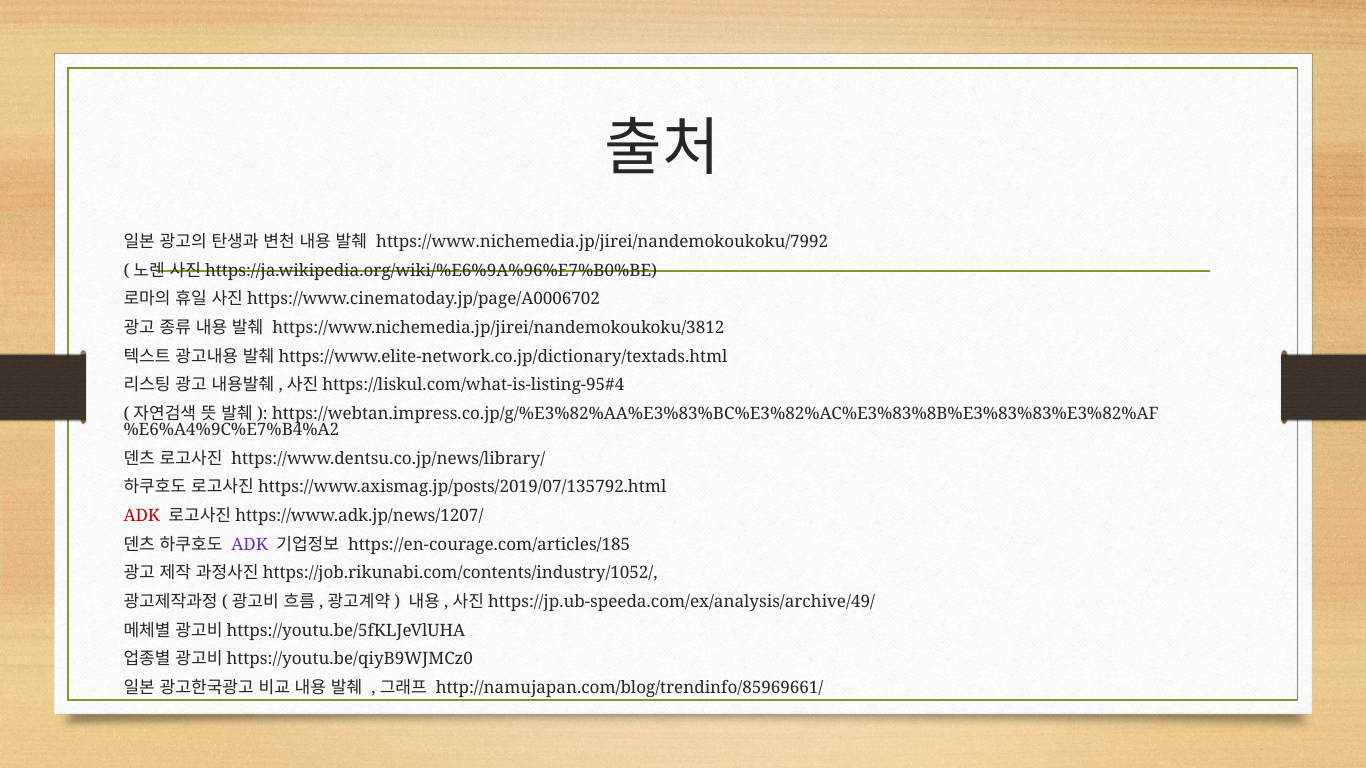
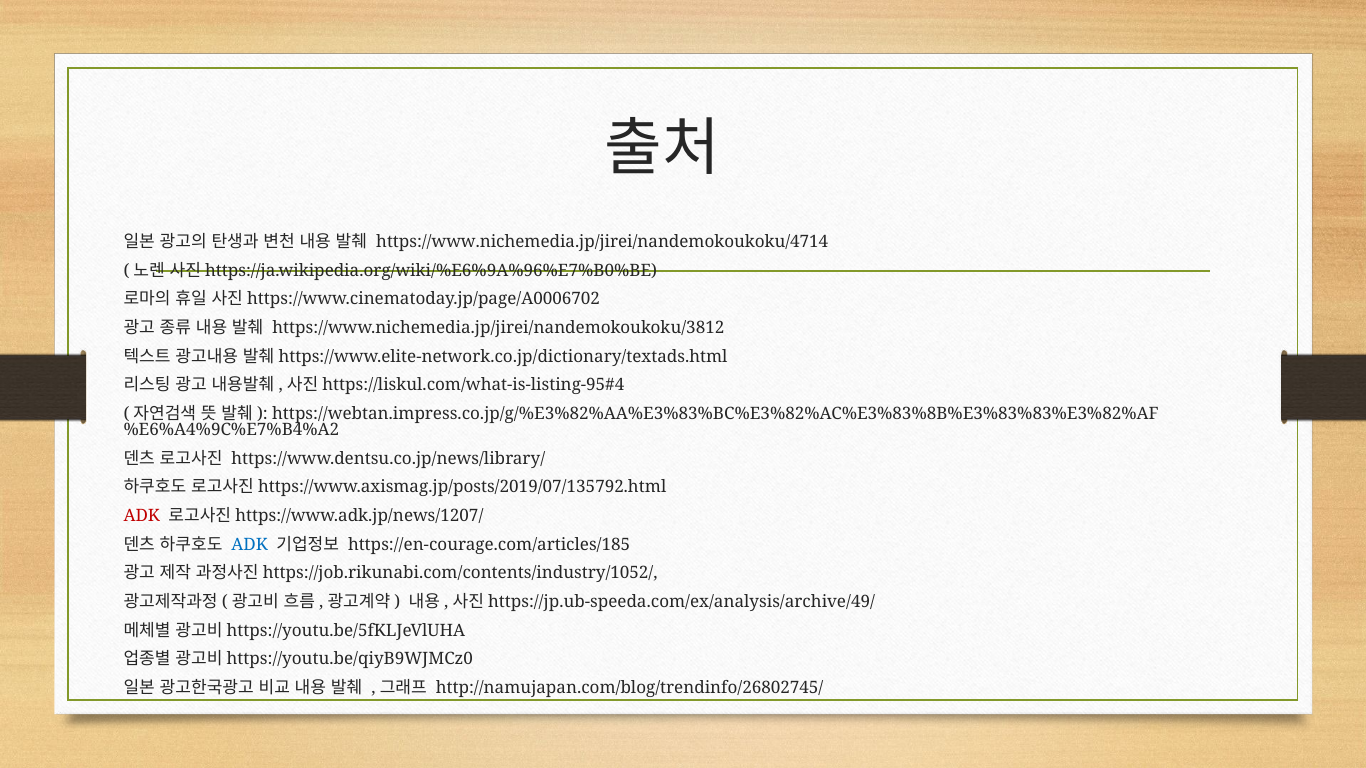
https://www.nichemedia.jp/jirei/nandemokoukoku/7992: https://www.nichemedia.jp/jirei/nandemokoukoku/7992 -> https://www.nichemedia.jp/jirei/nandemokoukoku/4714
ADK at (250, 545) colour: purple -> blue
http://namujapan.com/blog/trendinfo/85969661/: http://namujapan.com/blog/trendinfo/85969661/ -> http://namujapan.com/blog/trendinfo/26802745/
